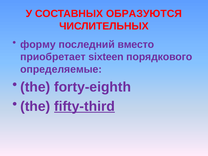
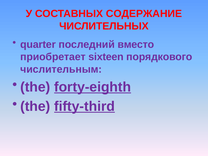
ОБРАЗУЮТСЯ: ОБРАЗУЮТСЯ -> СОДЕРЖАНИЕ
форму: форму -> quarter
определяемые: определяемые -> числительным
forty-eighth underline: none -> present
